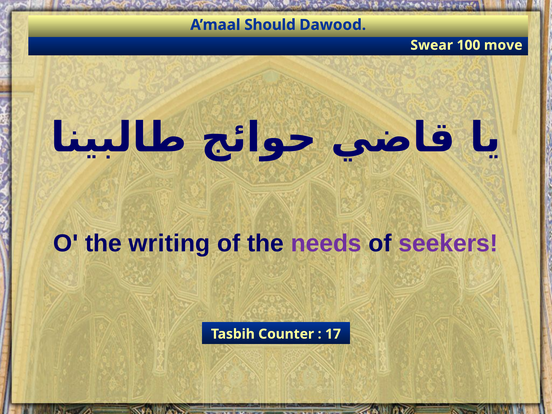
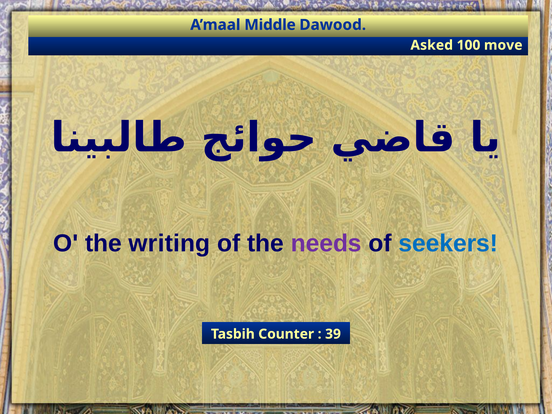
Should: Should -> Middle
Swear: Swear -> Asked
seekers colour: purple -> blue
17: 17 -> 39
